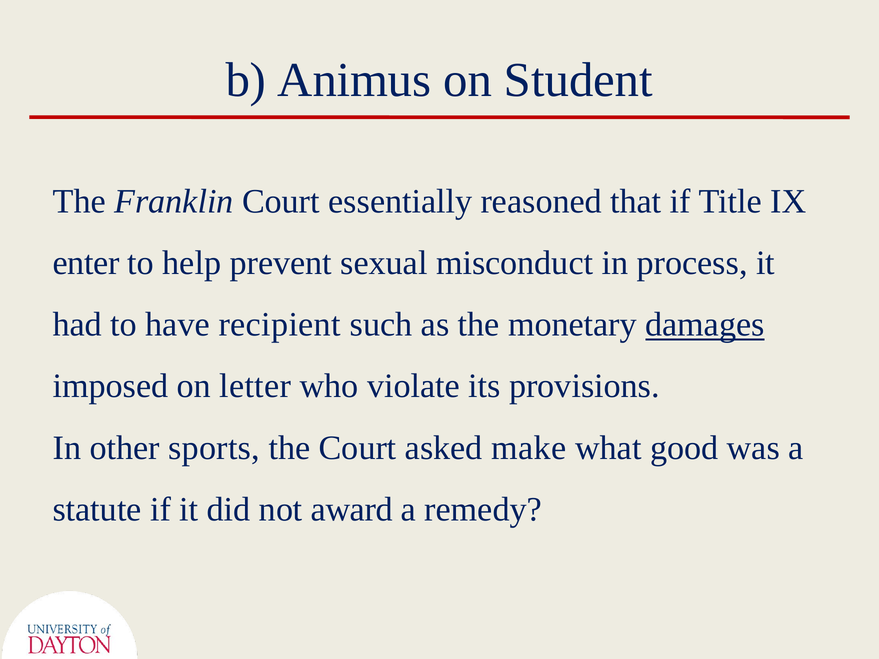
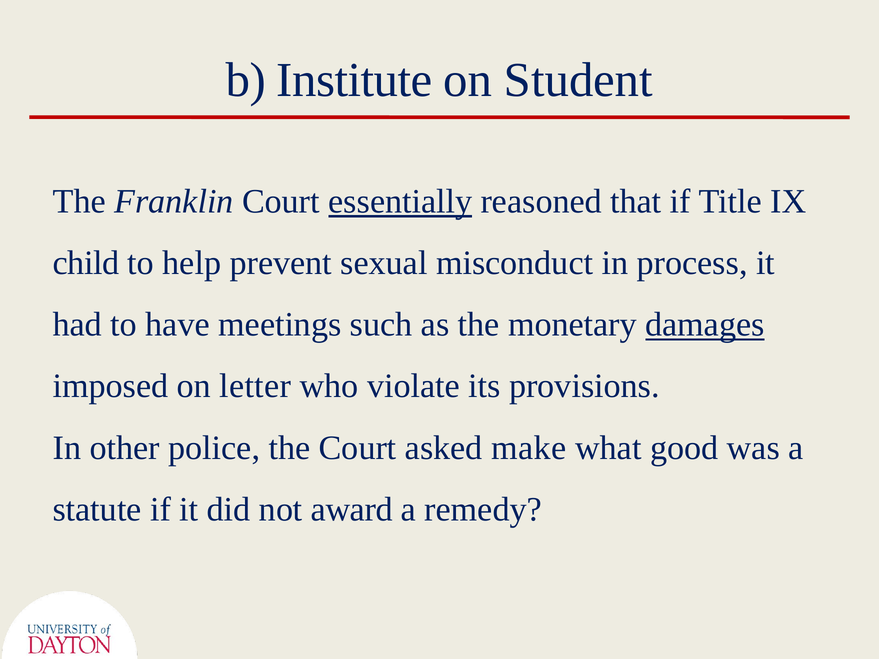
Animus: Animus -> Institute
essentially underline: none -> present
enter: enter -> child
recipient: recipient -> meetings
sports: sports -> police
